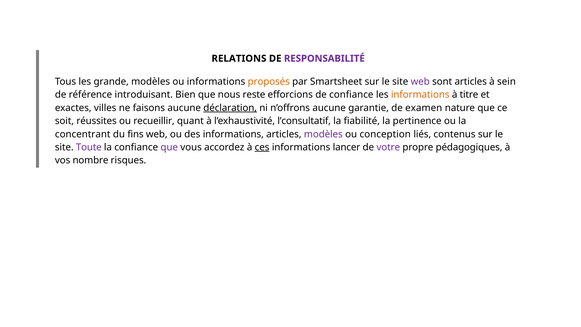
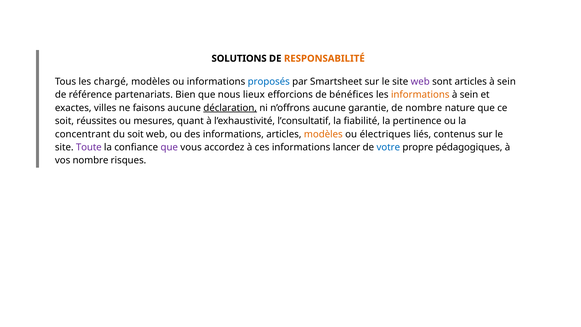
RELATIONS: RELATIONS -> SOLUTIONS
RESPONSABILITÉ colour: purple -> orange
grande: grande -> chargé
proposés colour: orange -> blue
introduisant: introduisant -> partenariats
reste: reste -> lieux
de confiance: confiance -> bénéfices
titre at (469, 95): titre -> sein
de examen: examen -> nombre
recueillir: recueillir -> mesures
du fins: fins -> soit
modèles at (323, 134) colour: purple -> orange
conception: conception -> électriques
ces underline: present -> none
votre colour: purple -> blue
